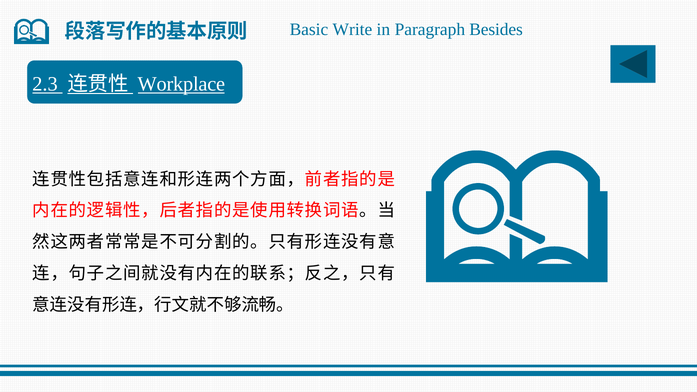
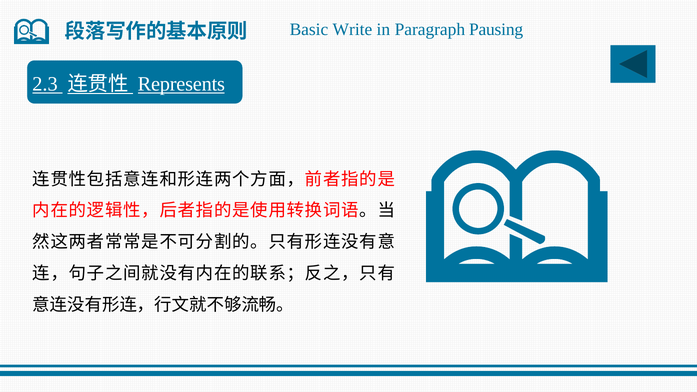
Besides: Besides -> Pausing
Workplace: Workplace -> Represents
